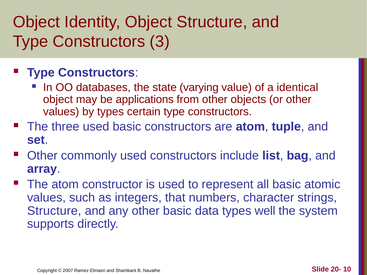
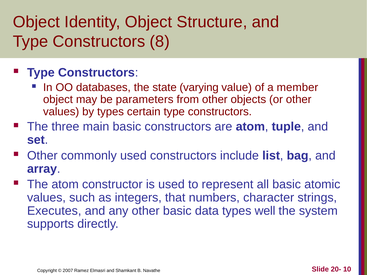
3: 3 -> 8
identical: identical -> member
applications: applications -> parameters
three used: used -> main
Structure at (54, 211): Structure -> Executes
